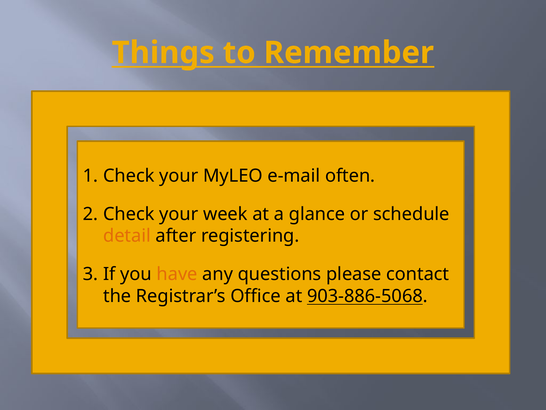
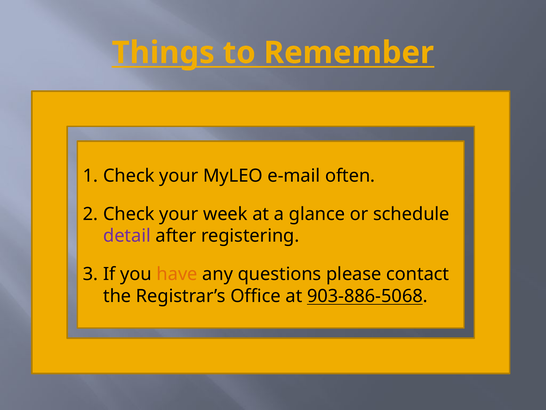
detail colour: orange -> purple
